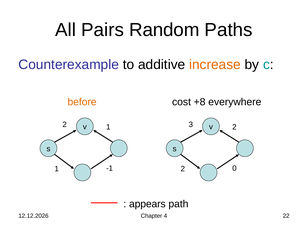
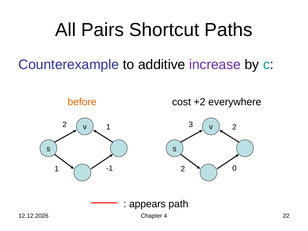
Random: Random -> Shortcut
increase colour: orange -> purple
+8: +8 -> +2
